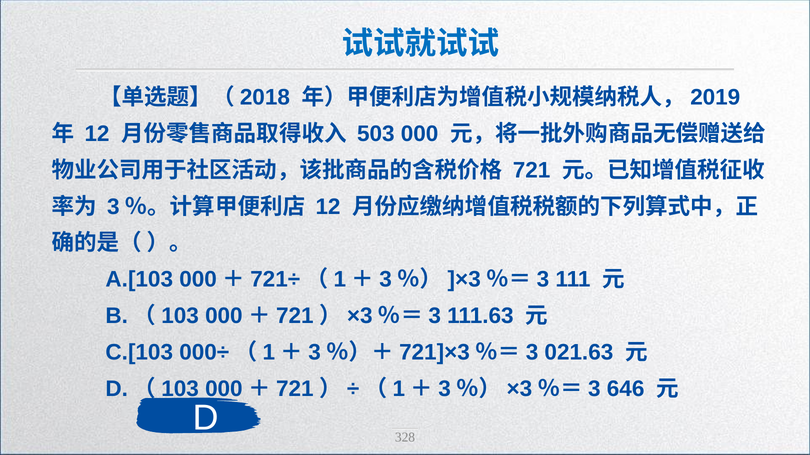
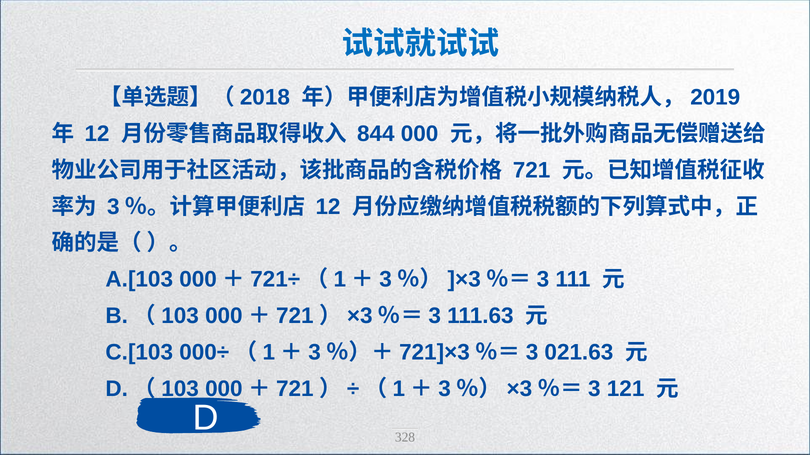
503: 503 -> 844
646: 646 -> 121
